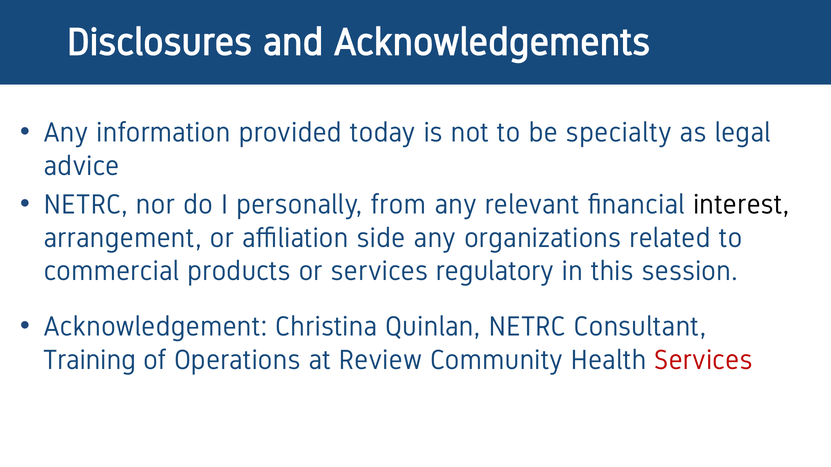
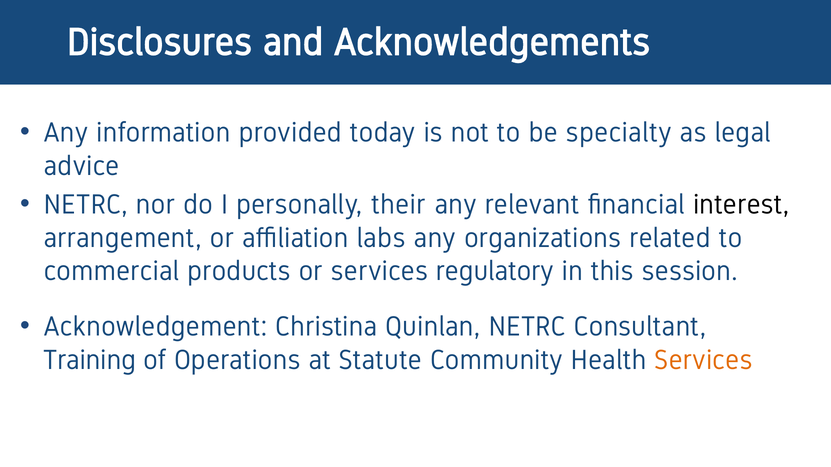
from: from -> their
side: side -> labs
Review: Review -> Statute
Services at (704, 360) colour: red -> orange
